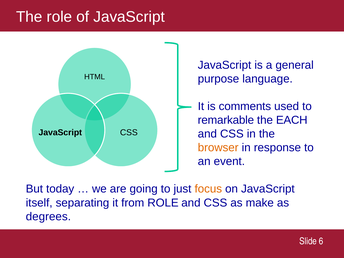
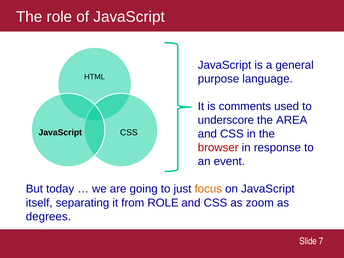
remarkable: remarkable -> underscore
EACH: EACH -> AREA
browser colour: orange -> red
make: make -> zoom
6: 6 -> 7
